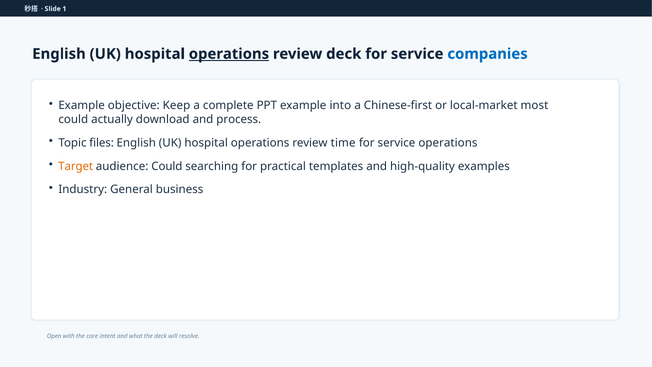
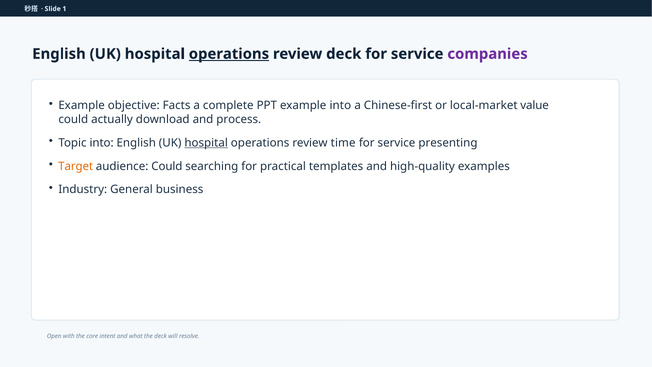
companies colour: blue -> purple
Keep: Keep -> Facts
most: most -> value
Topic files: files -> into
hospital at (206, 143) underline: none -> present
service operations: operations -> presenting
